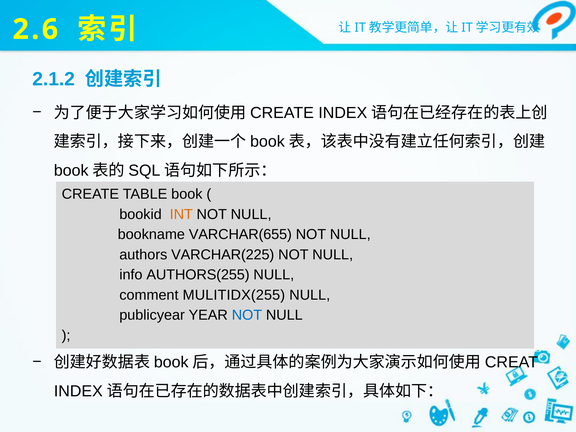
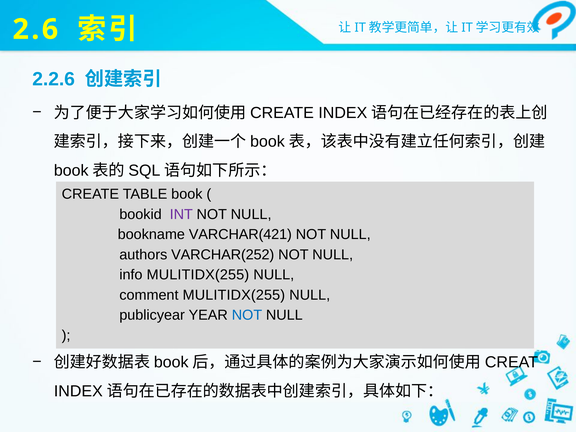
2.1.2: 2.1.2 -> 2.2.6
INT colour: orange -> purple
VARCHAR(655: VARCHAR(655 -> VARCHAR(421
VARCHAR(225: VARCHAR(225 -> VARCHAR(252
info AUTHORS(255: AUTHORS(255 -> MULITIDX(255
